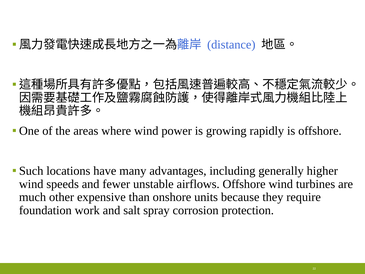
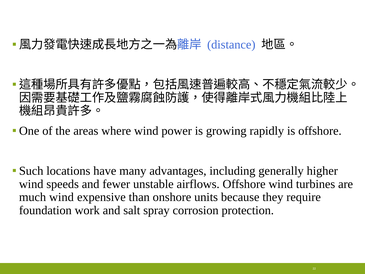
much other: other -> wind
